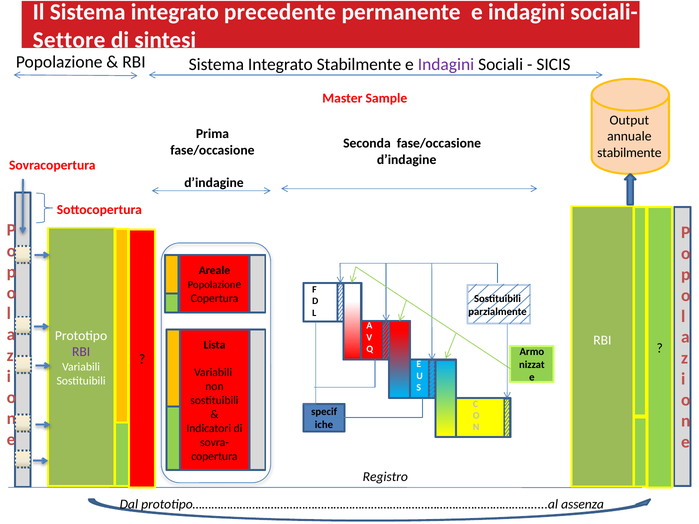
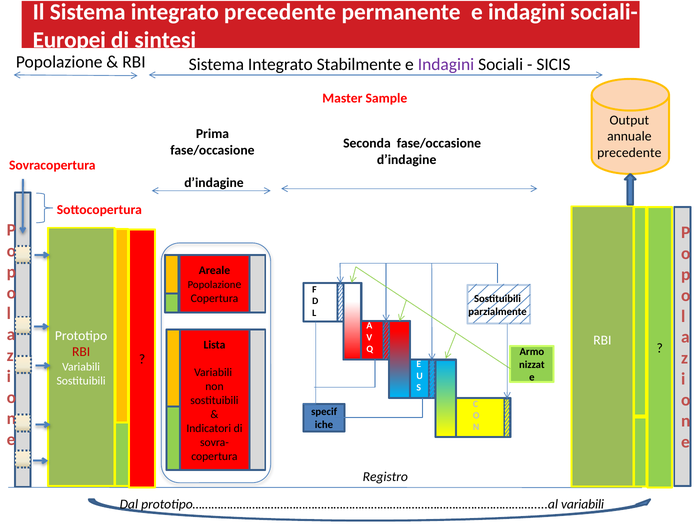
Settore: Settore -> Europei
stabilmente at (629, 153): stabilmente -> precedente
RBI at (81, 352) colour: purple -> red
prototipo……………………………………………………………………………………………….....al assenza: assenza -> variabili
